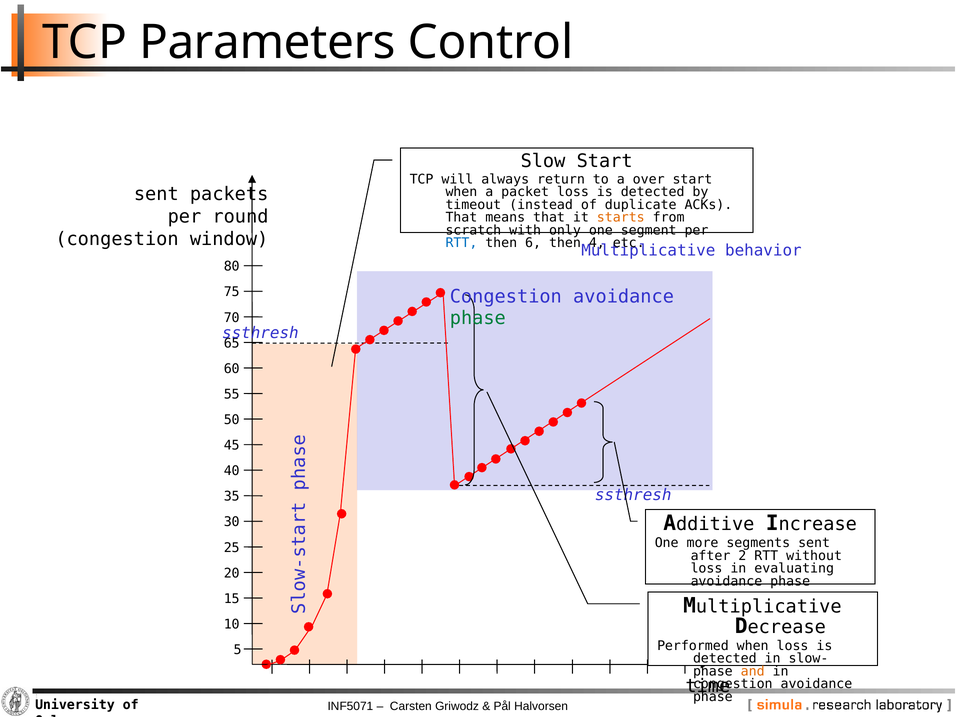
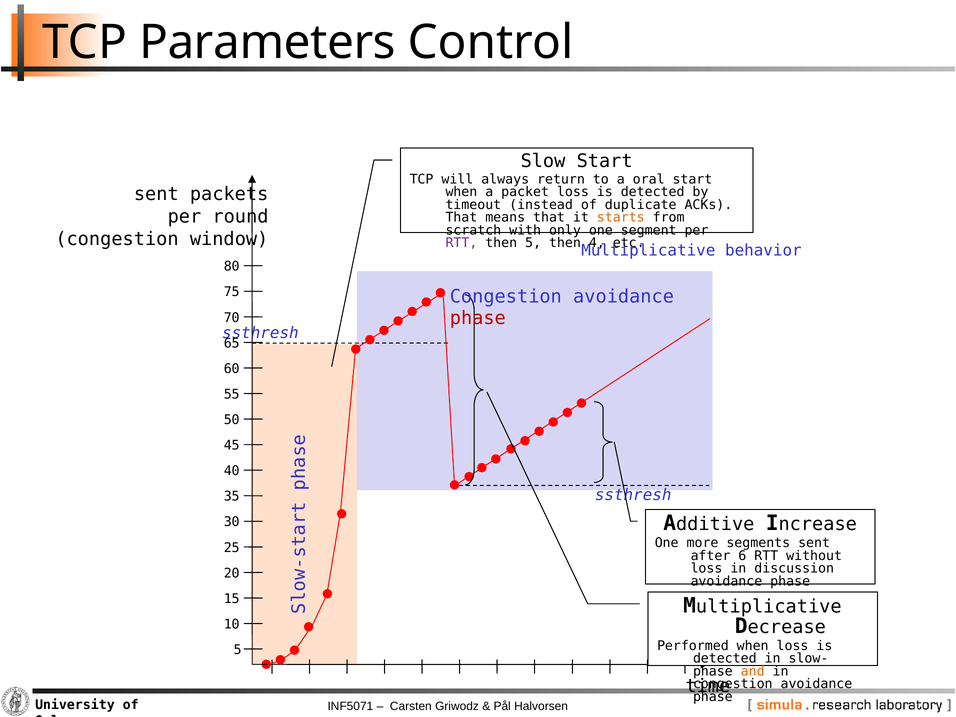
over: over -> oral
RTT at (461, 243) colour: blue -> purple
then 6: 6 -> 5
phase at (478, 318) colour: green -> red
2: 2 -> 6
evaluating: evaluating -> discussion
